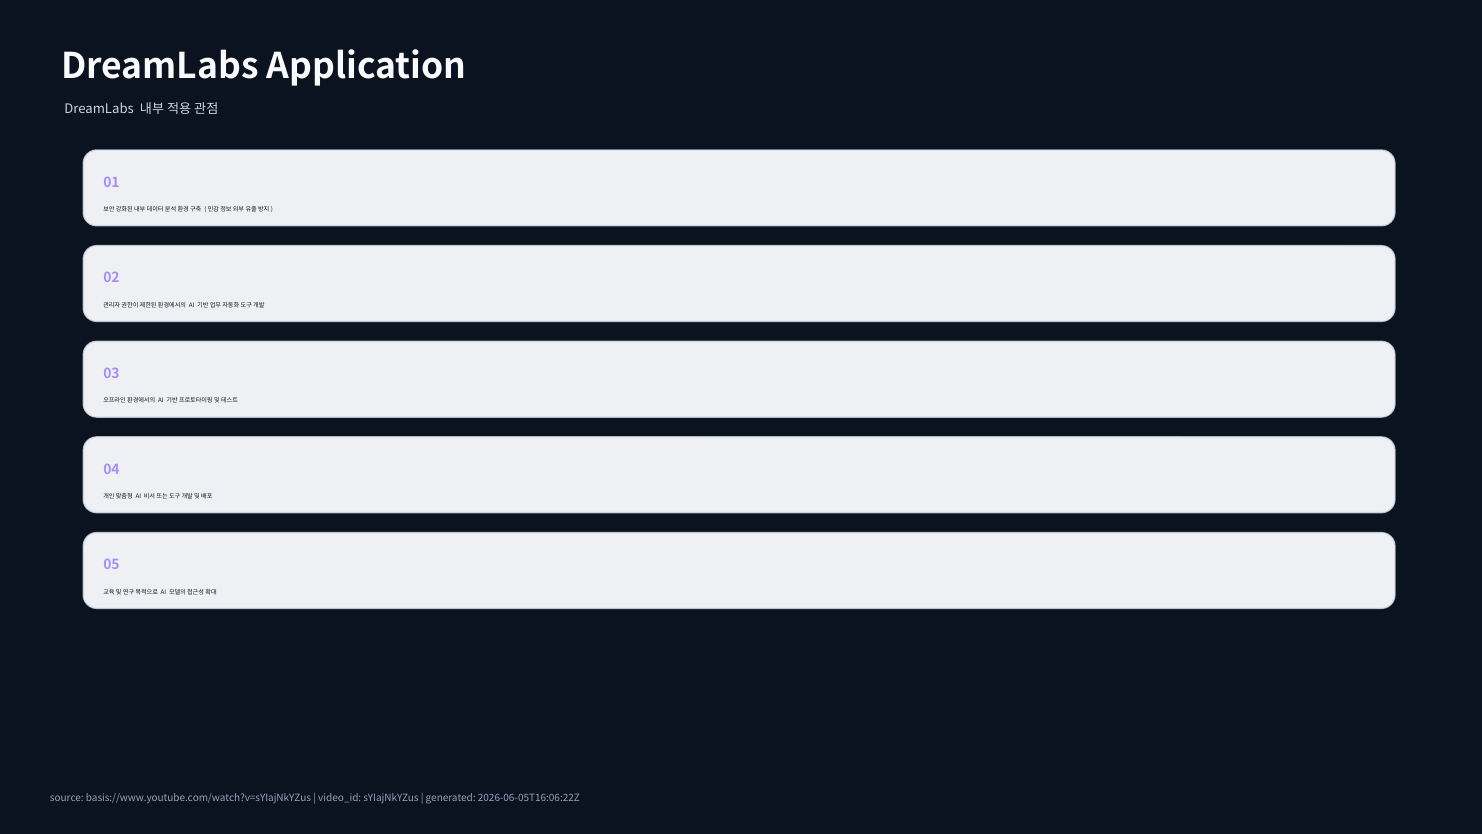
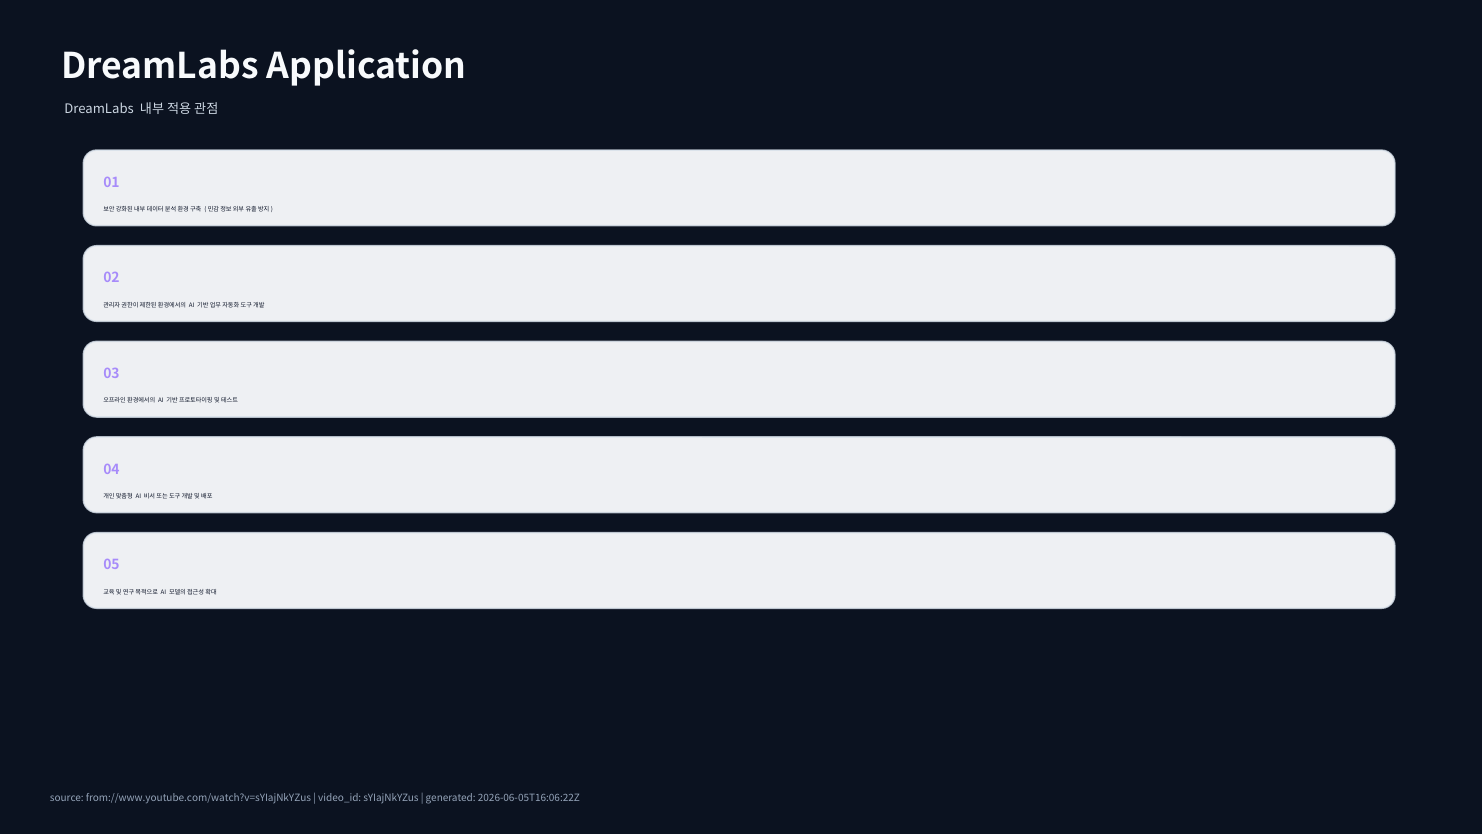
basis://www.youtube.com/watch?v=sYIajNkYZus: basis://www.youtube.com/watch?v=sYIajNkYZus -> from://www.youtube.com/watch?v=sYIajNkYZus
